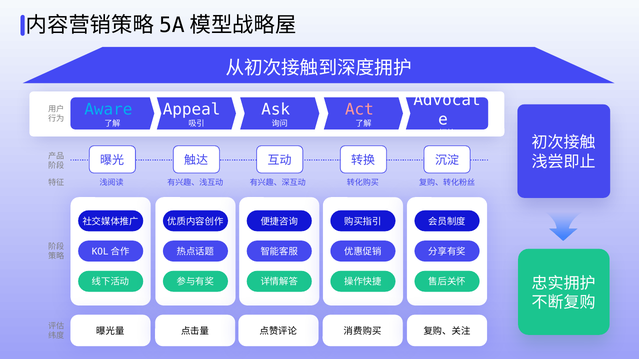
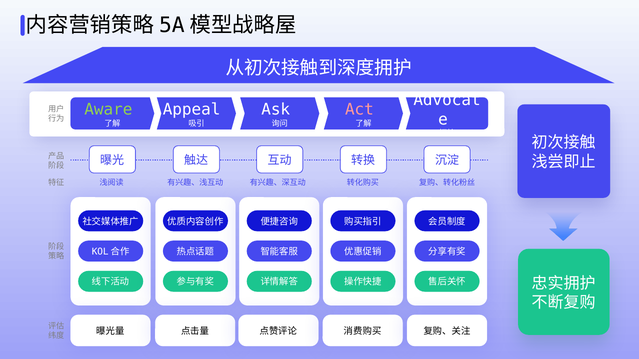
Aware colour: light blue -> light green
